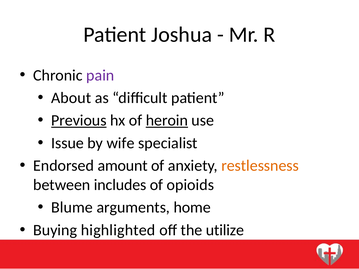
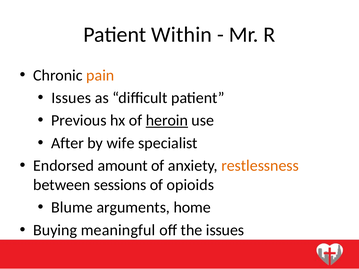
Joshua: Joshua -> Within
pain colour: purple -> orange
About at (71, 98): About -> Issues
Previous underline: present -> none
Issue: Issue -> After
includes: includes -> sessions
highlighted: highlighted -> meaningful
the utilize: utilize -> issues
